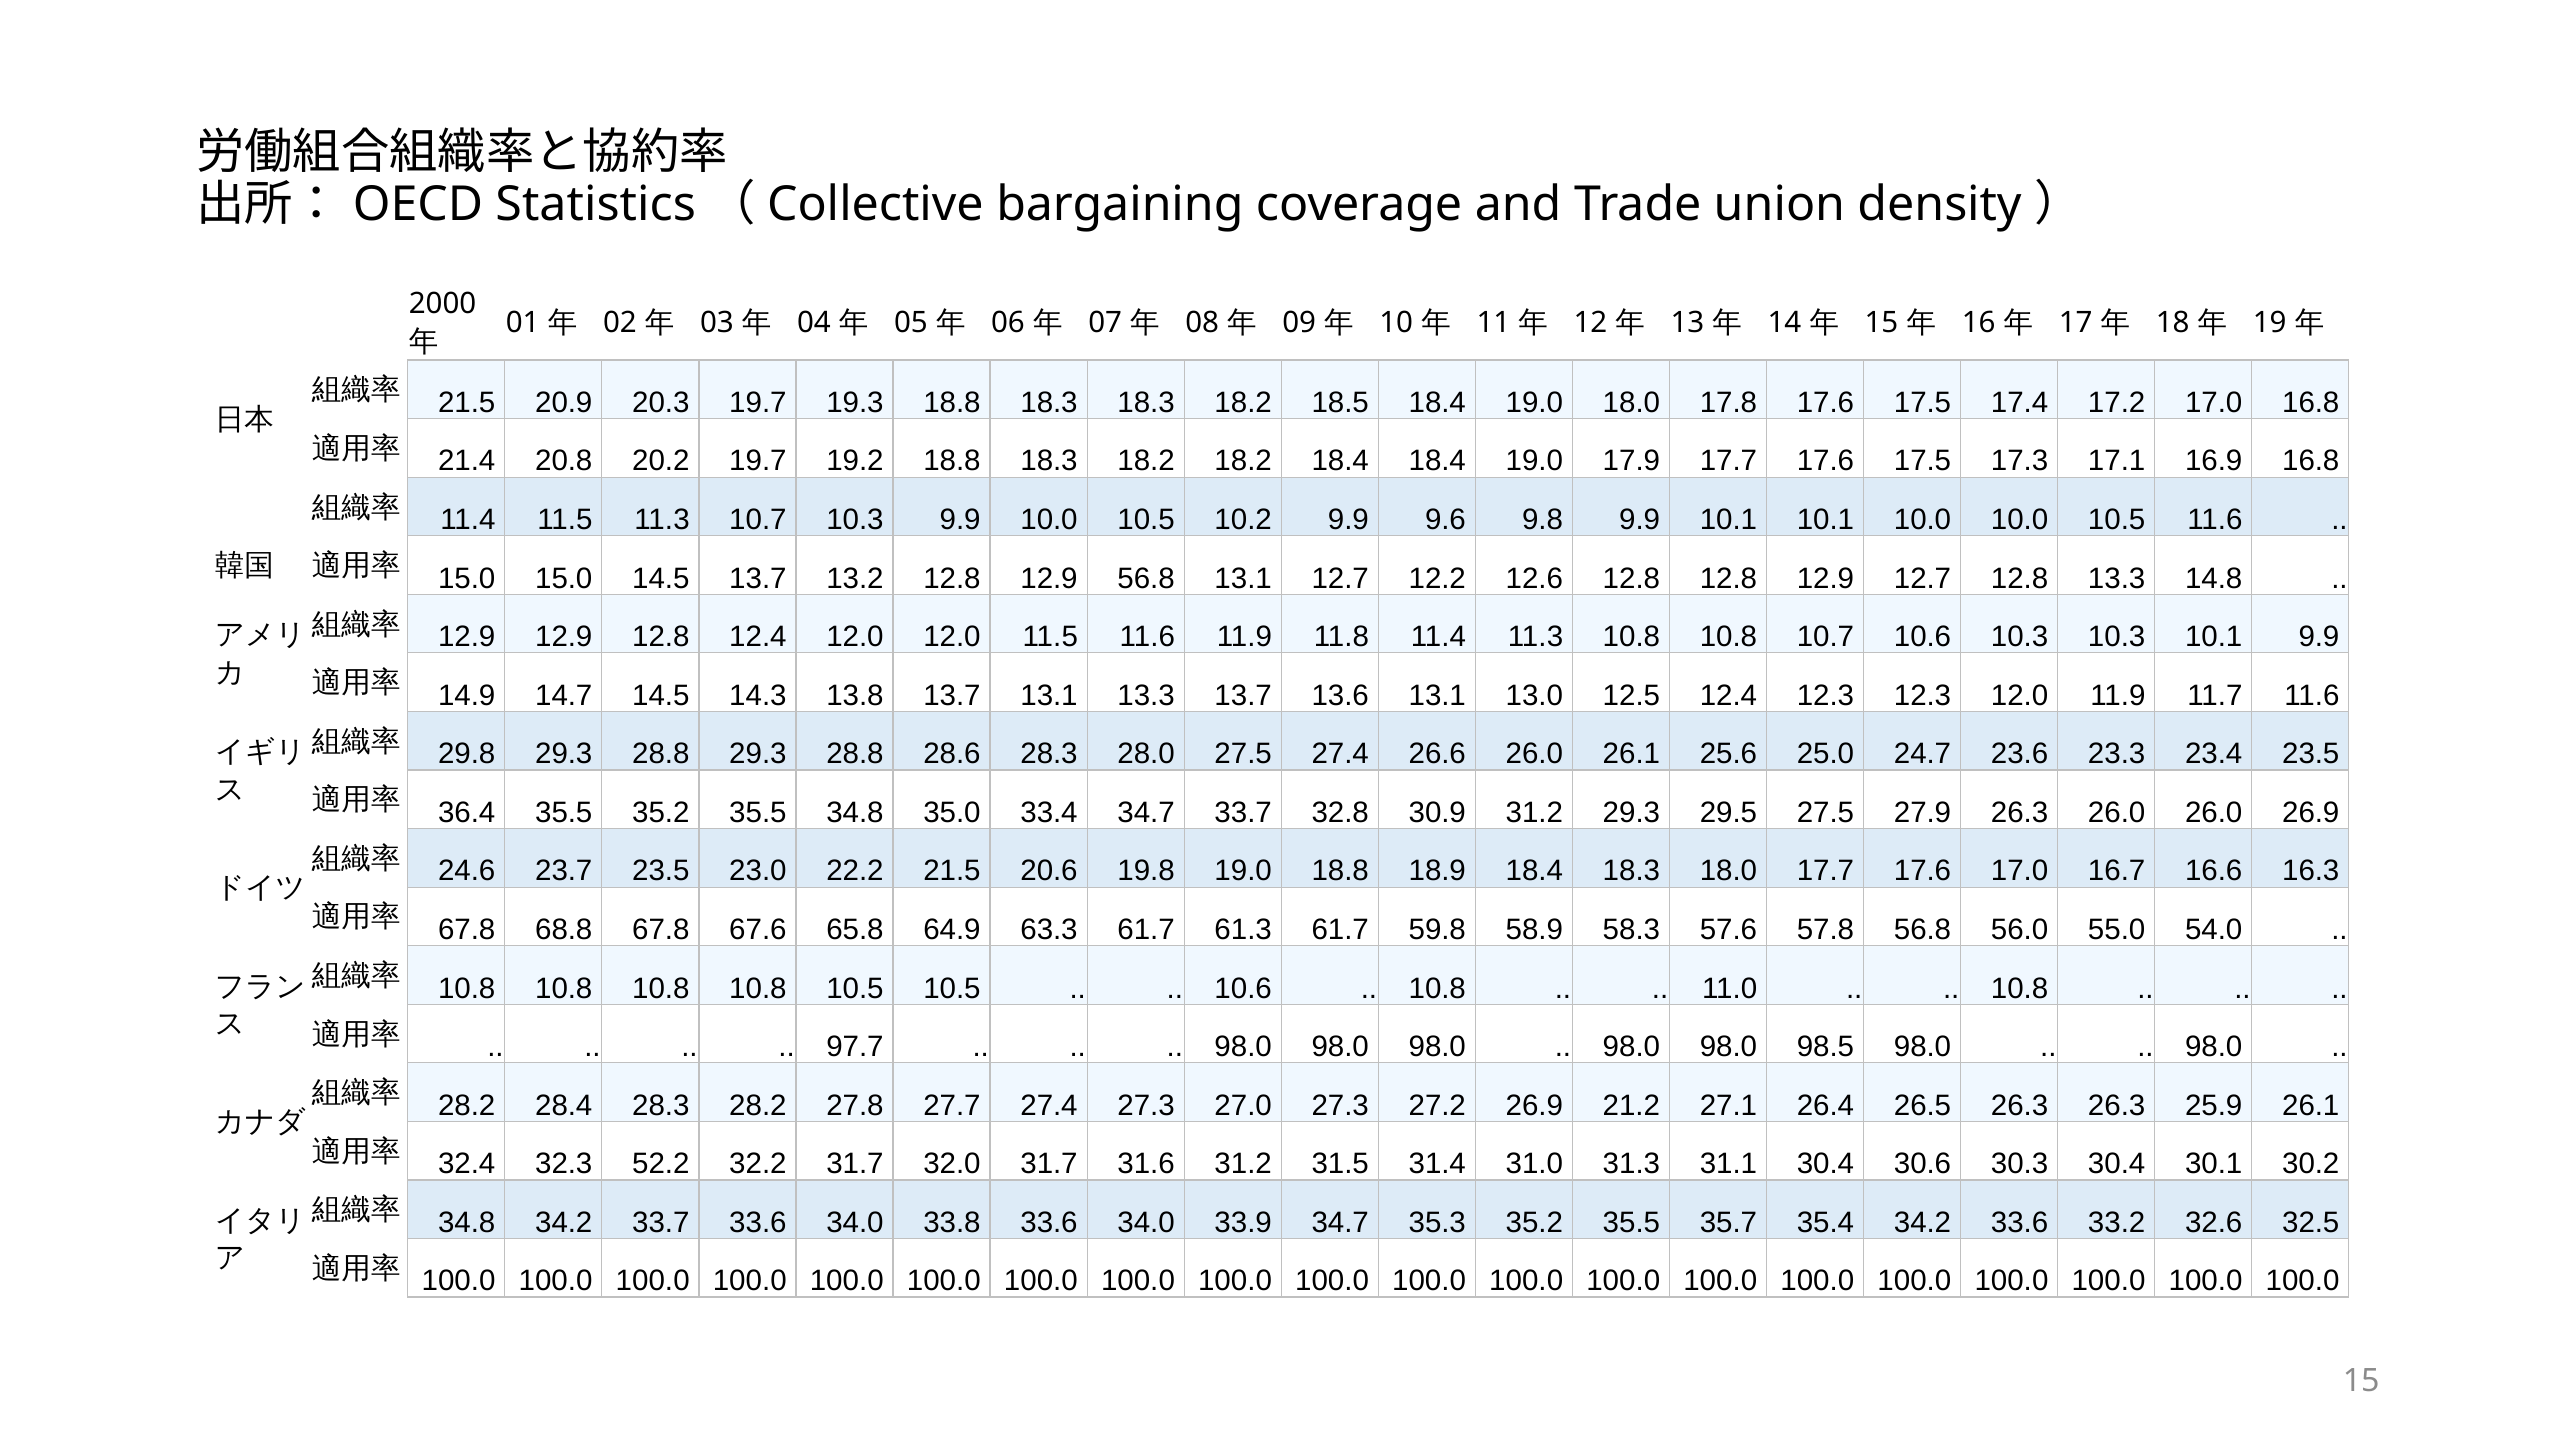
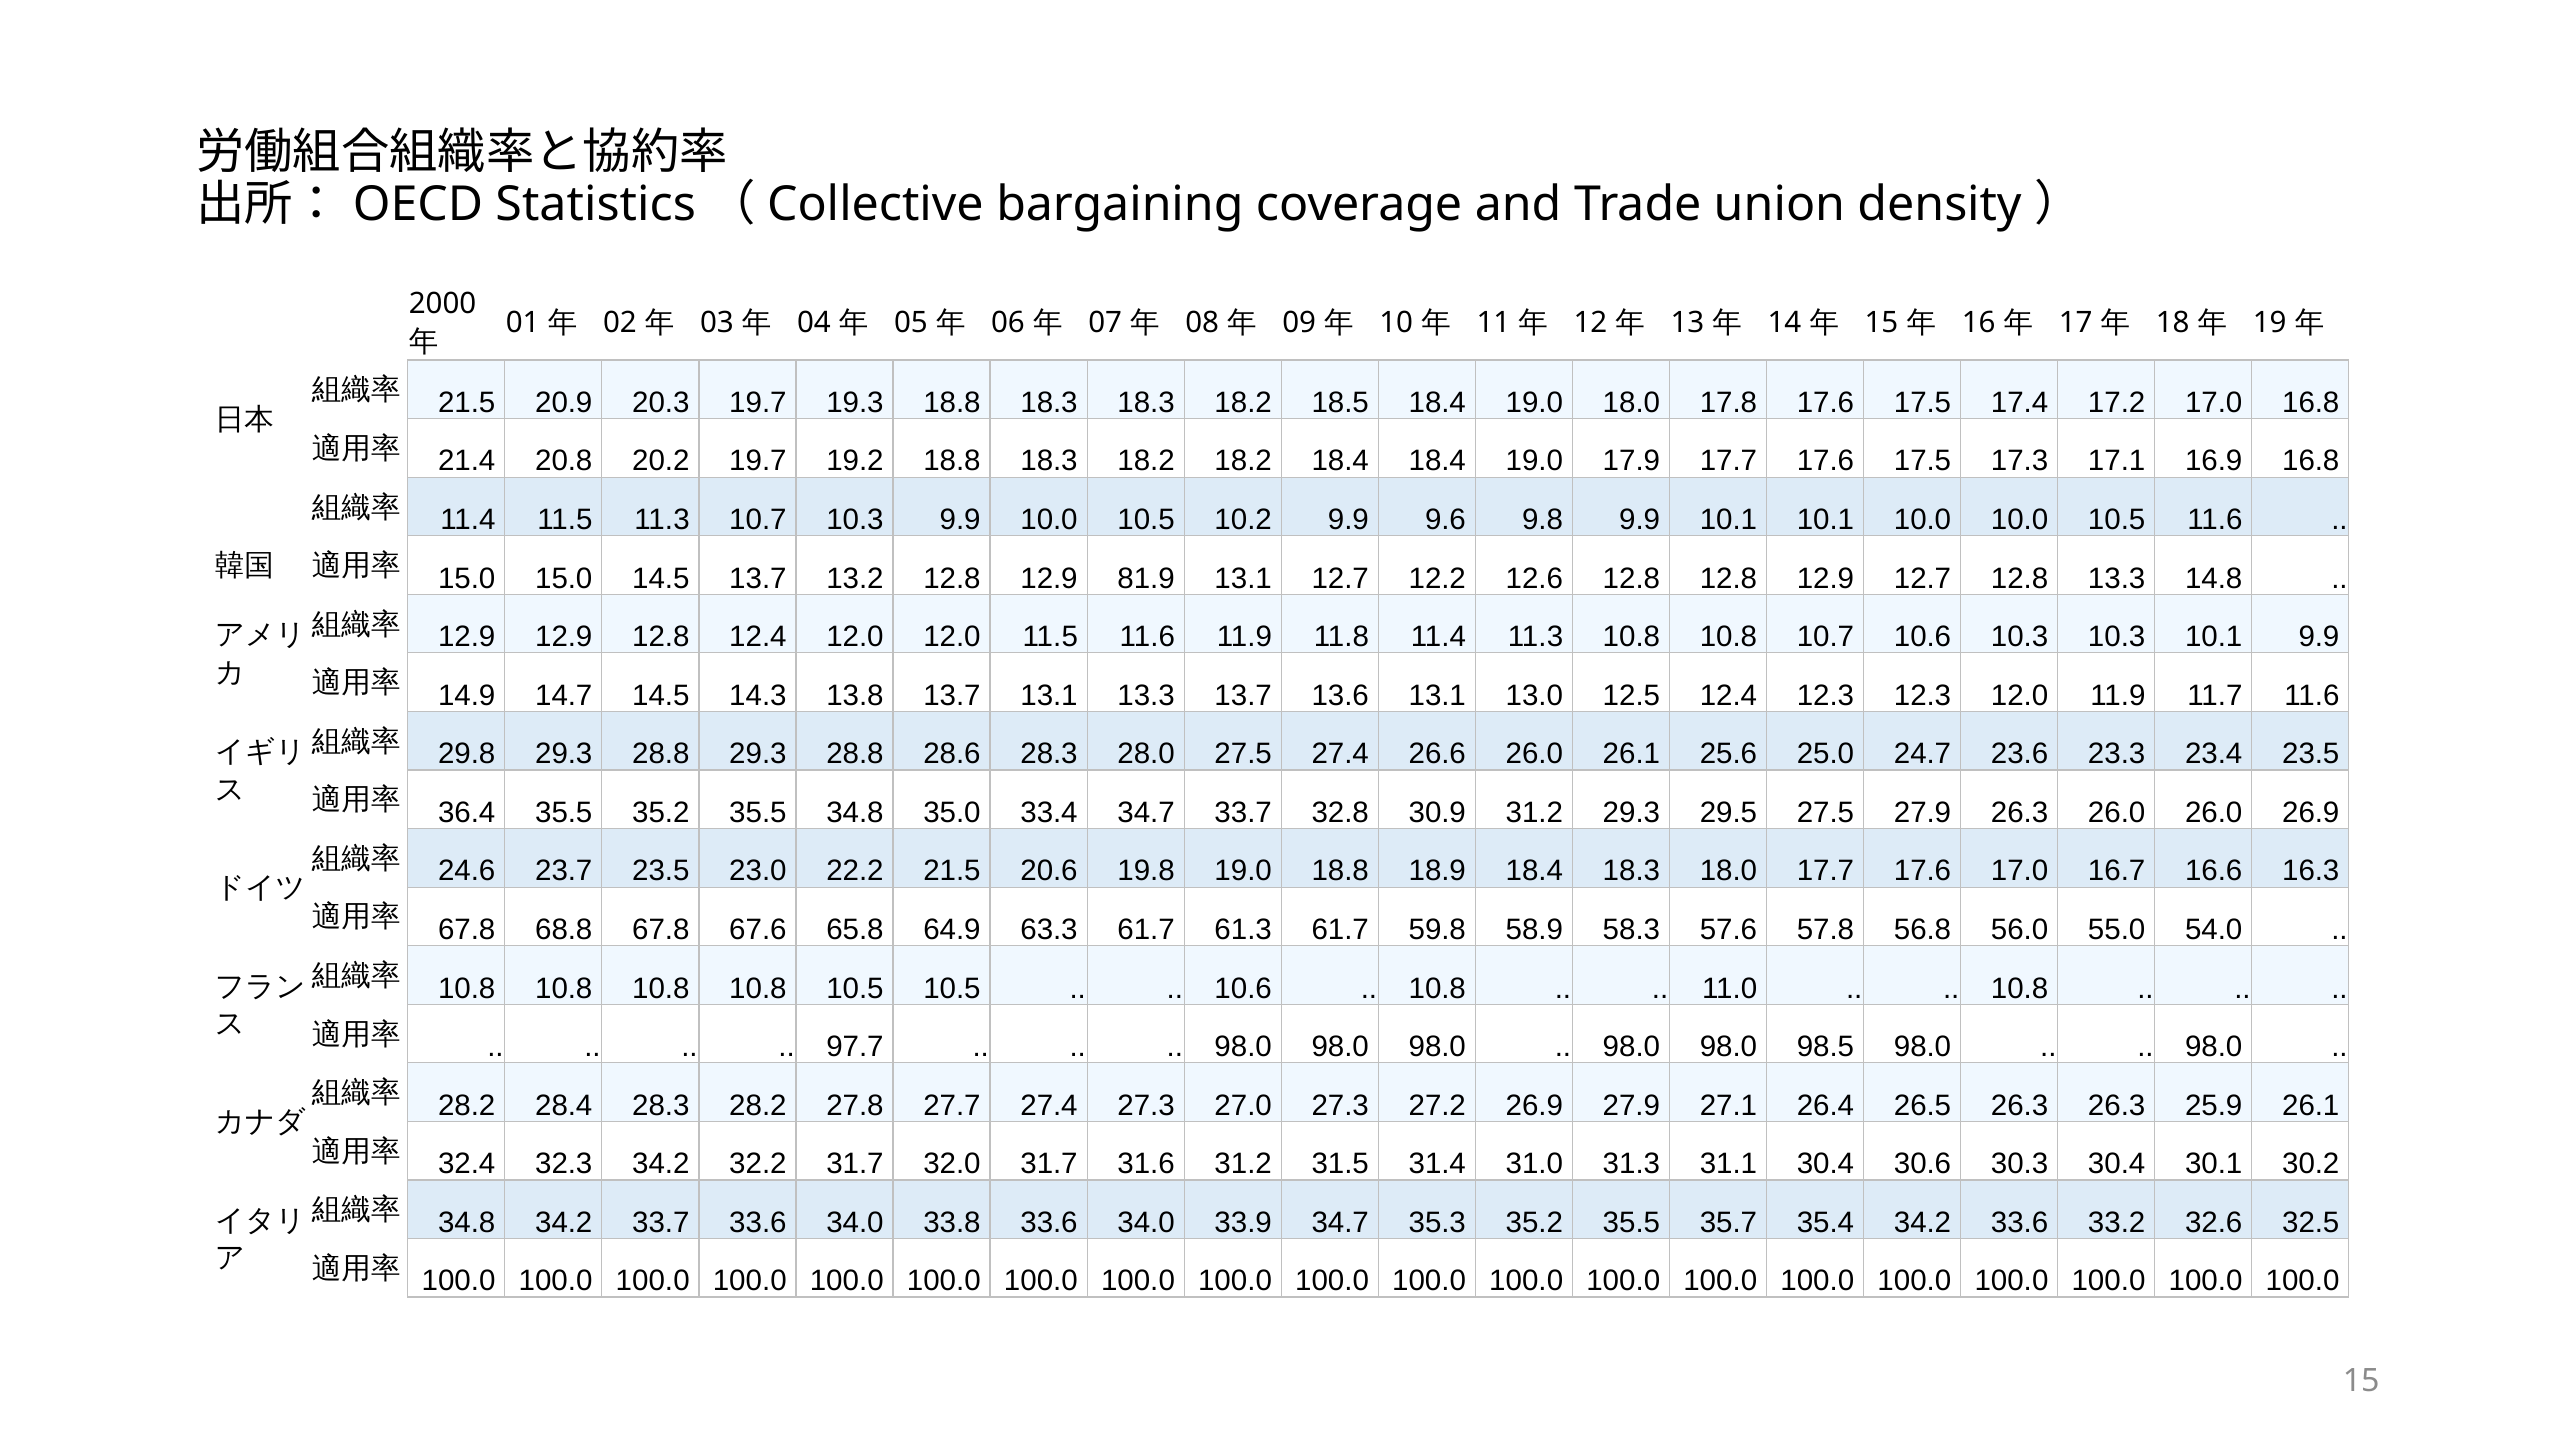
12.9 56.8: 56.8 -> 81.9
26.9 21.2: 21.2 -> 27.9
32.3 52.2: 52.2 -> 34.2
